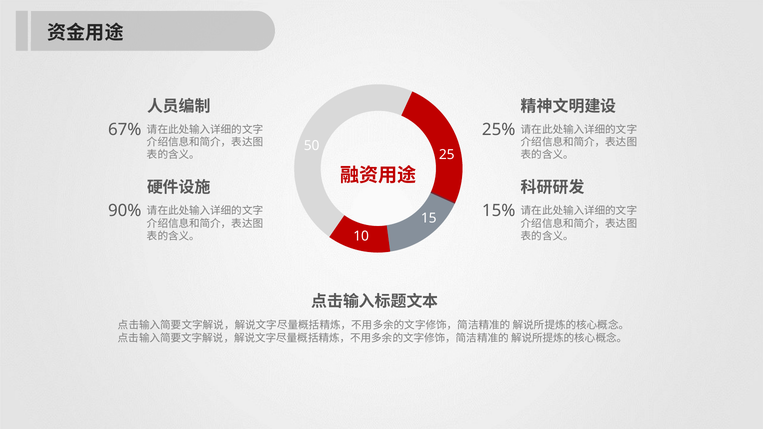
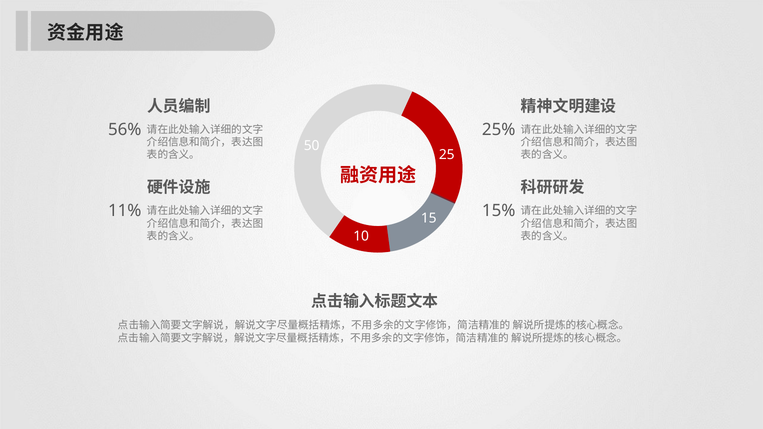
67%: 67% -> 56%
90%: 90% -> 11%
